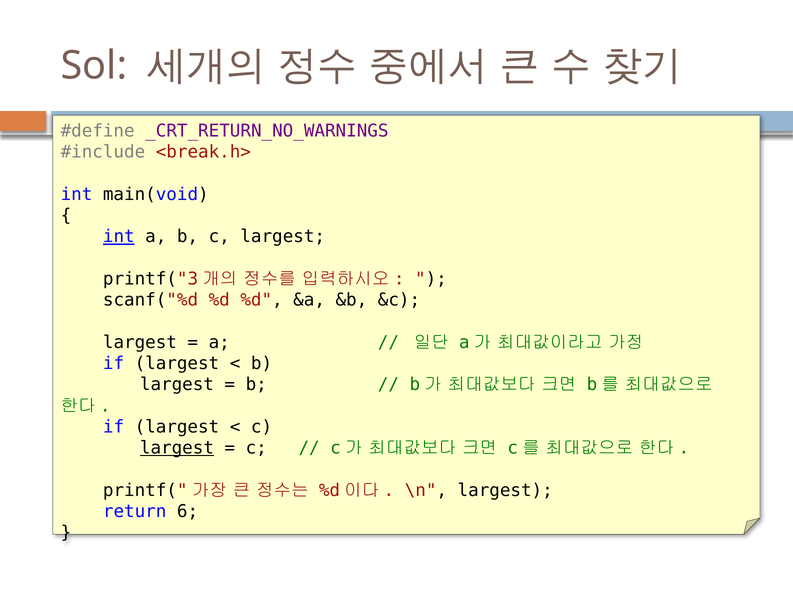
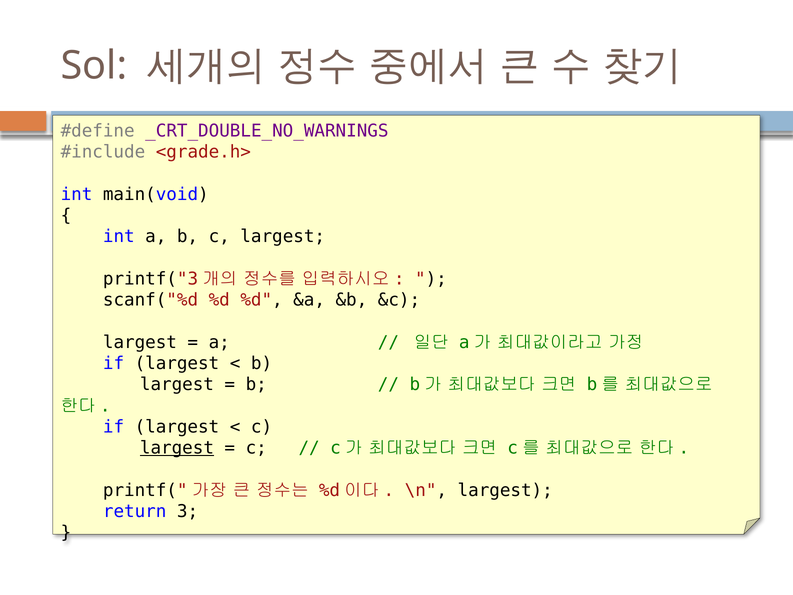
_CRT_RETURN_NO_WARNINGS: _CRT_RETURN_NO_WARNINGS -> _CRT_DOUBLE_NO_WARNINGS
<break.h>: <break.h> -> <grade.h>
int at (119, 237) underline: present -> none
6: 6 -> 3
